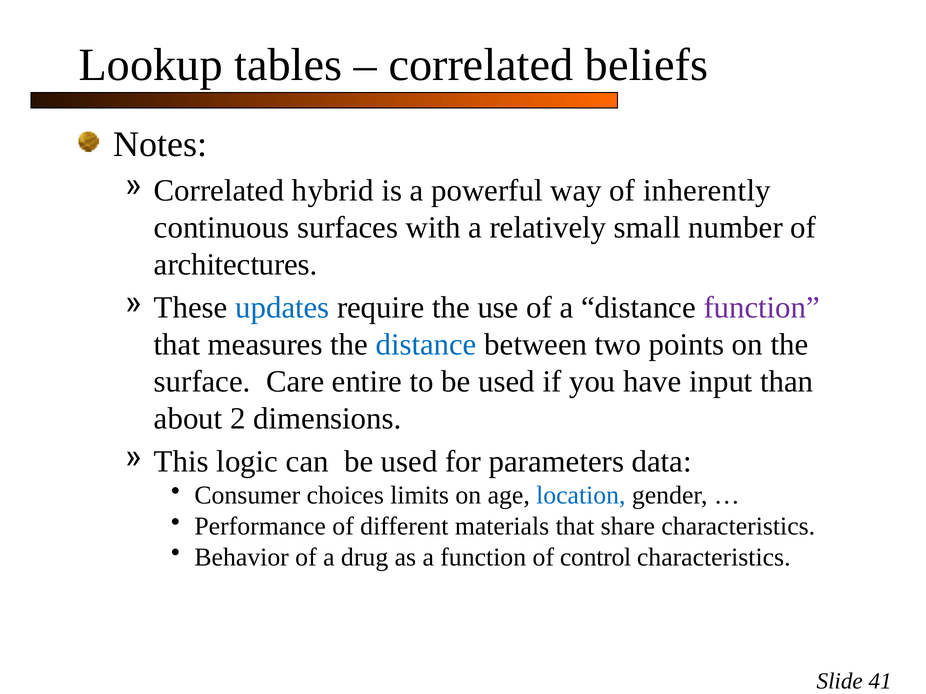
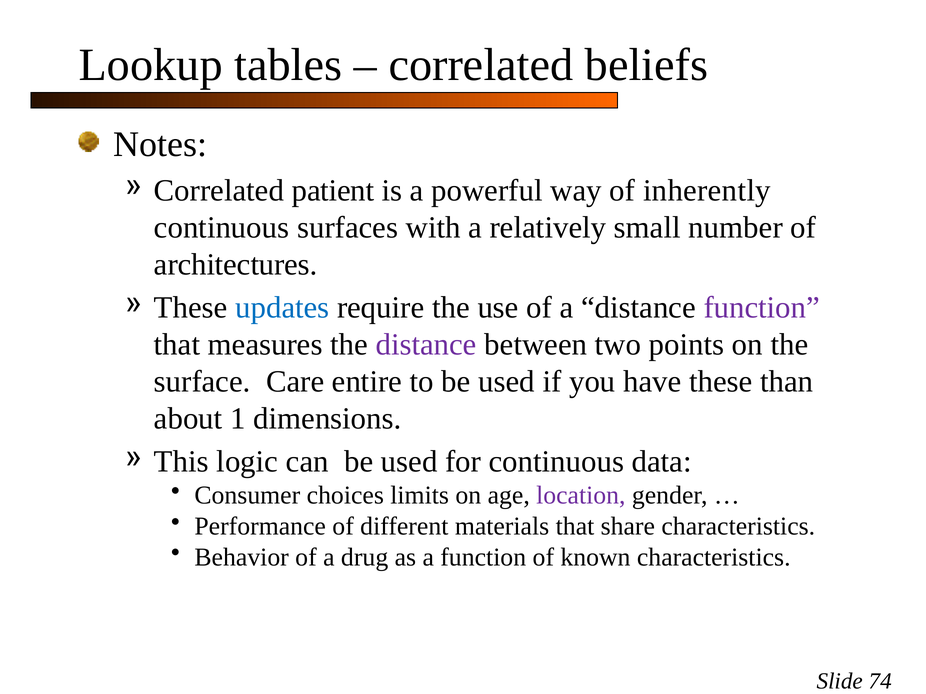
hybrid: hybrid -> patient
distance at (426, 345) colour: blue -> purple
have input: input -> these
2: 2 -> 1
for parameters: parameters -> continuous
location colour: blue -> purple
control: control -> known
41: 41 -> 74
